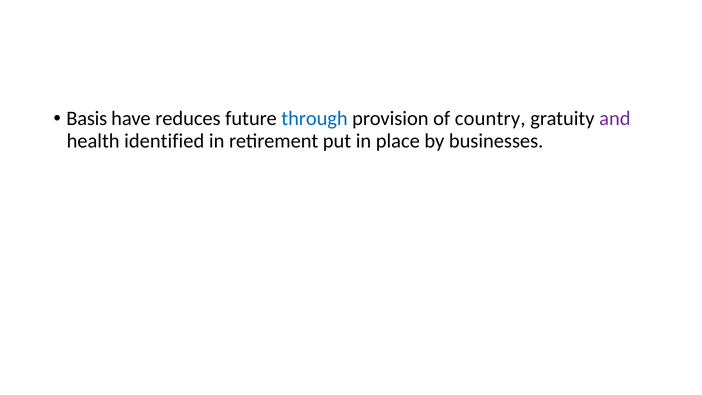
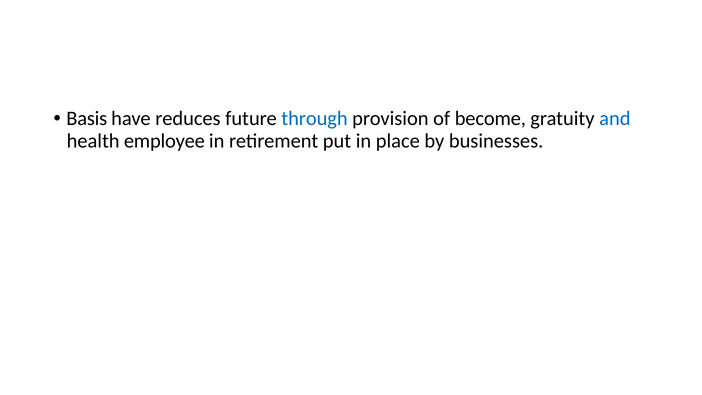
country: country -> become
and colour: purple -> blue
identified: identified -> employee
